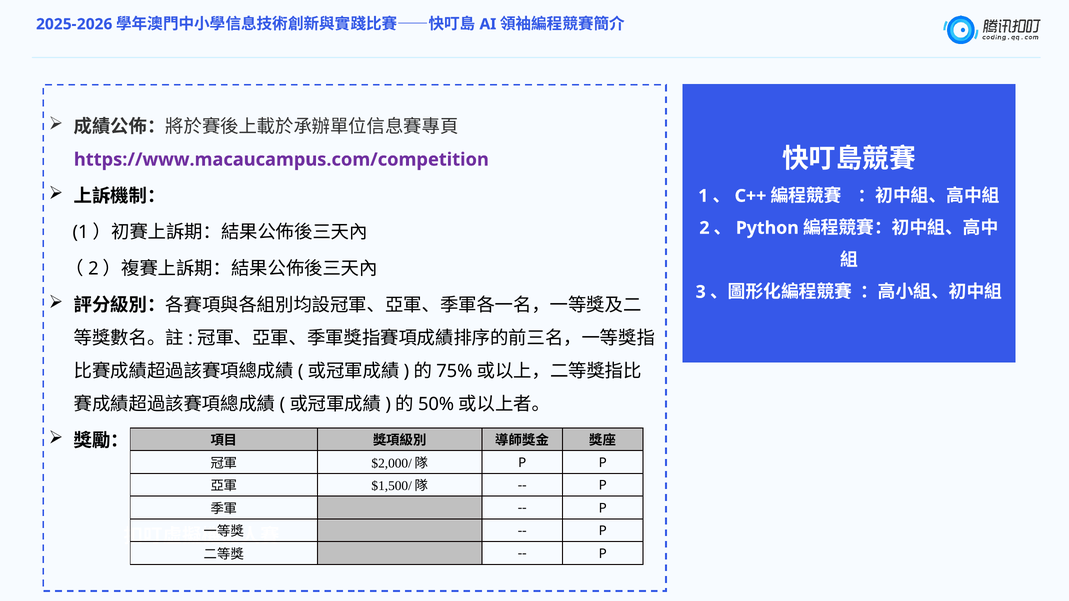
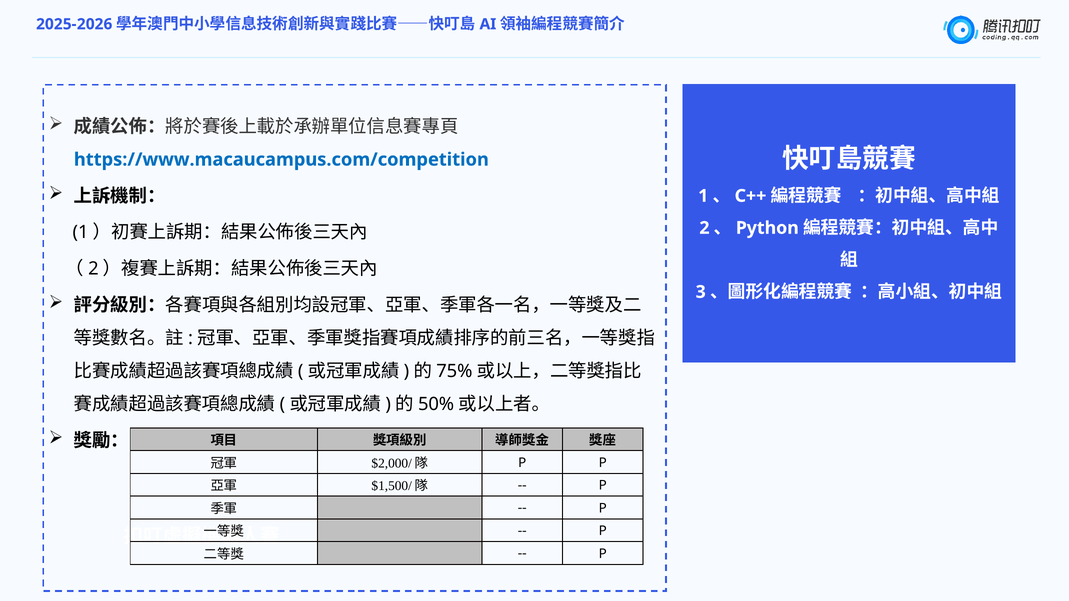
https://www.macaucampus.com/competition colour: purple -> blue
